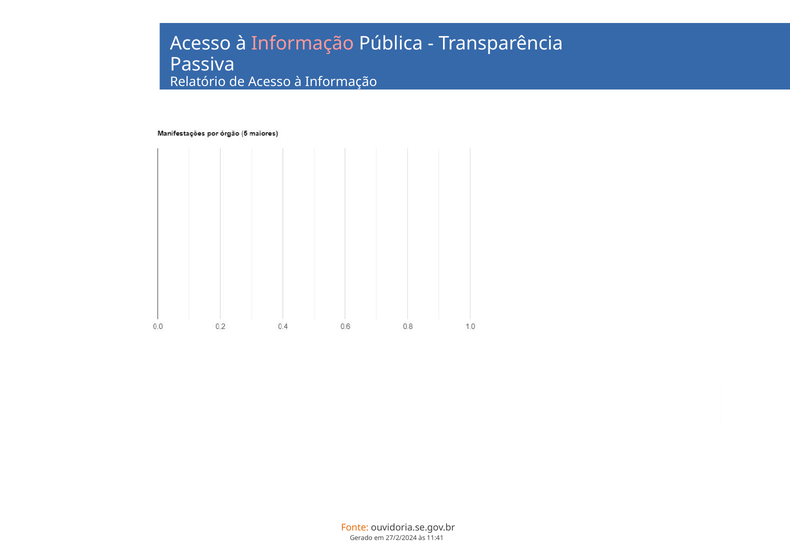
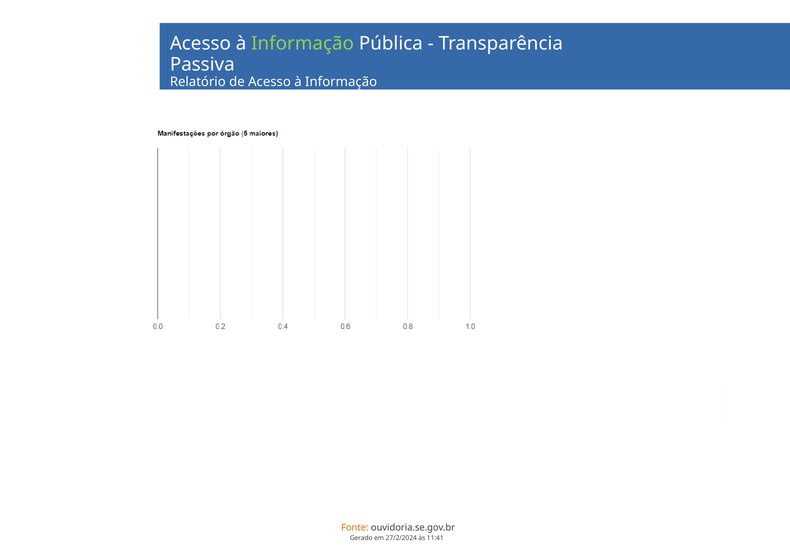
Informação at (303, 44) colour: pink -> light green
